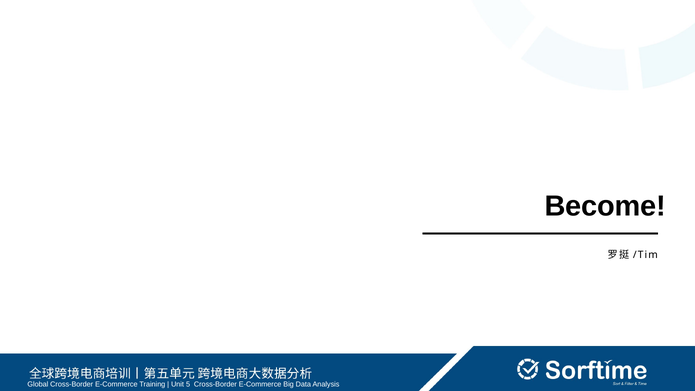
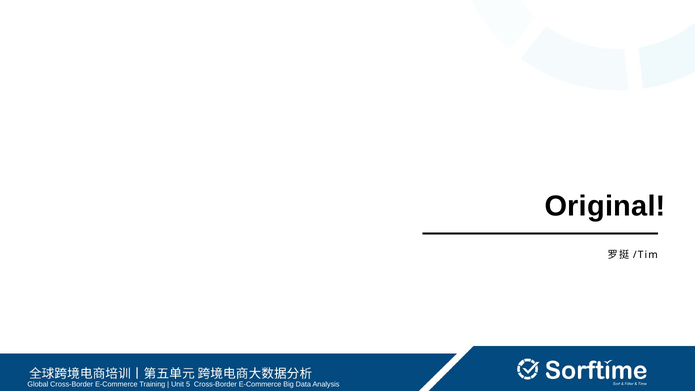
Become: Become -> Original
